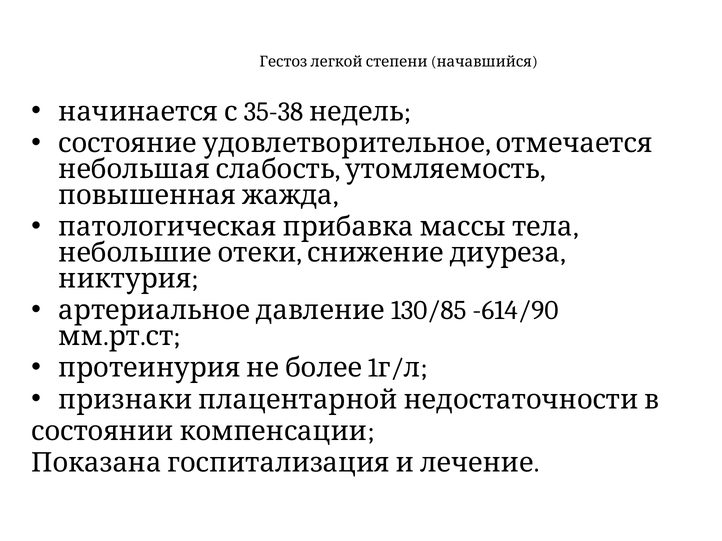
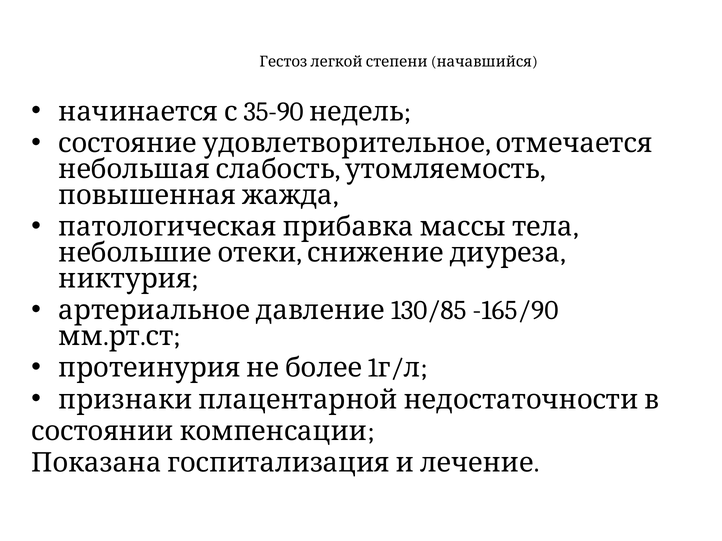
35-38: 35-38 -> 35-90
-614/90: -614/90 -> -165/90
